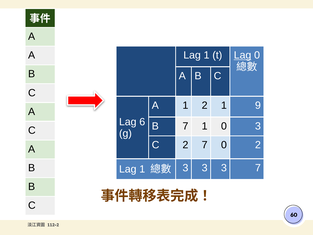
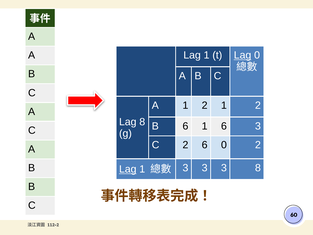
2 1 9: 9 -> 2
Lag 6: 6 -> 8
B 7: 7 -> 6
1 0: 0 -> 6
2 7: 7 -> 6
Lag at (128, 169) underline: none -> present
3 7: 7 -> 8
